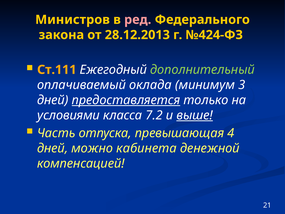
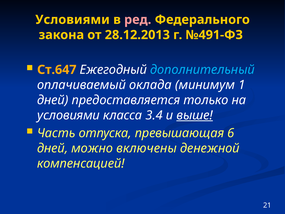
Министров at (73, 20): Министров -> Условиями
№424-ФЗ: №424-ФЗ -> №491-ФЗ
Ст.111: Ст.111 -> Ст.647
дополнительный colour: light green -> light blue
3: 3 -> 1
предоставляется underline: present -> none
7.2: 7.2 -> 3.4
4: 4 -> 6
кабинета: кабинета -> включены
